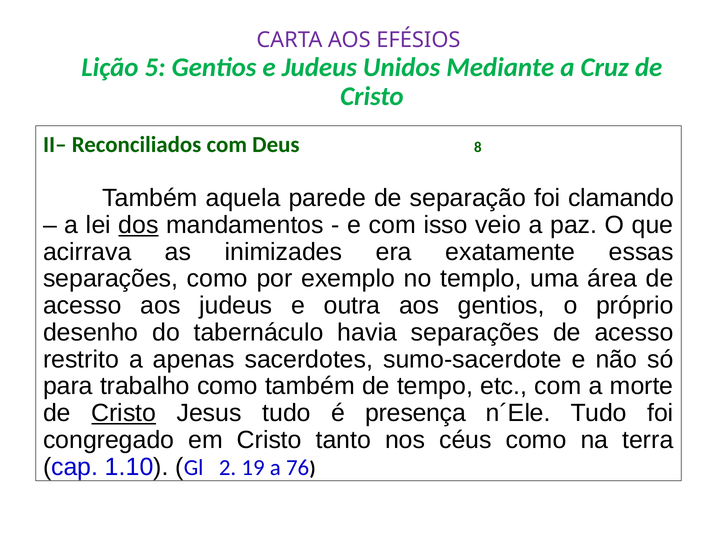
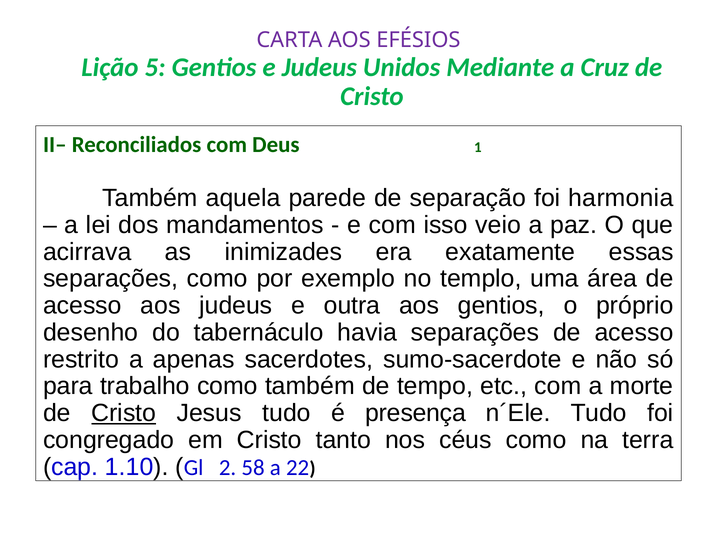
8: 8 -> 1
clamando: clamando -> harmonia
dos underline: present -> none
19: 19 -> 58
76: 76 -> 22
